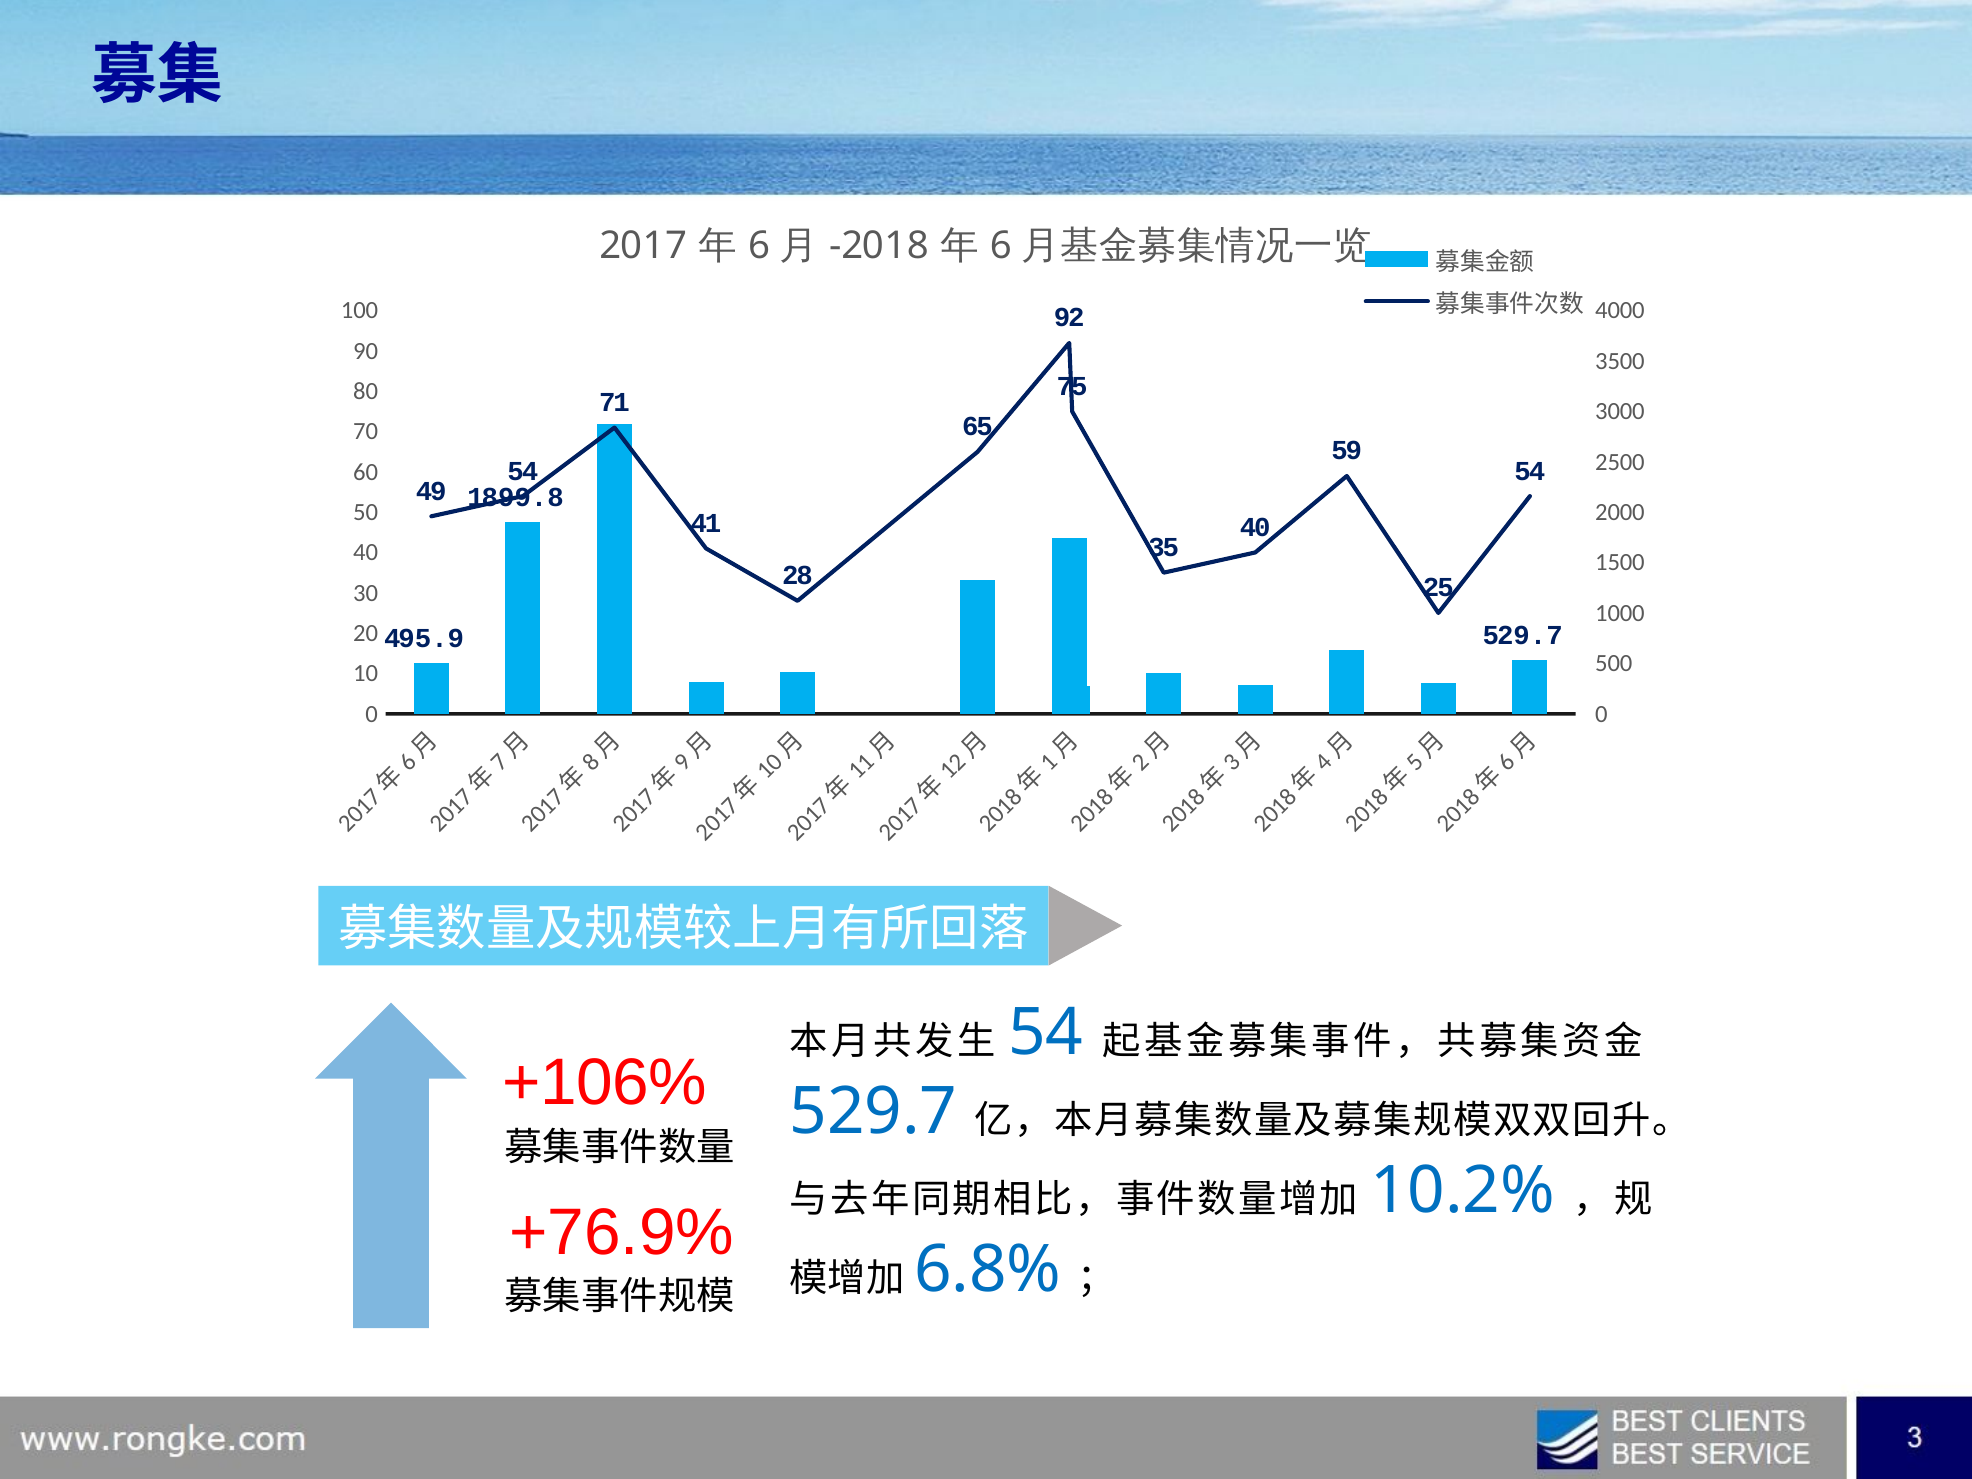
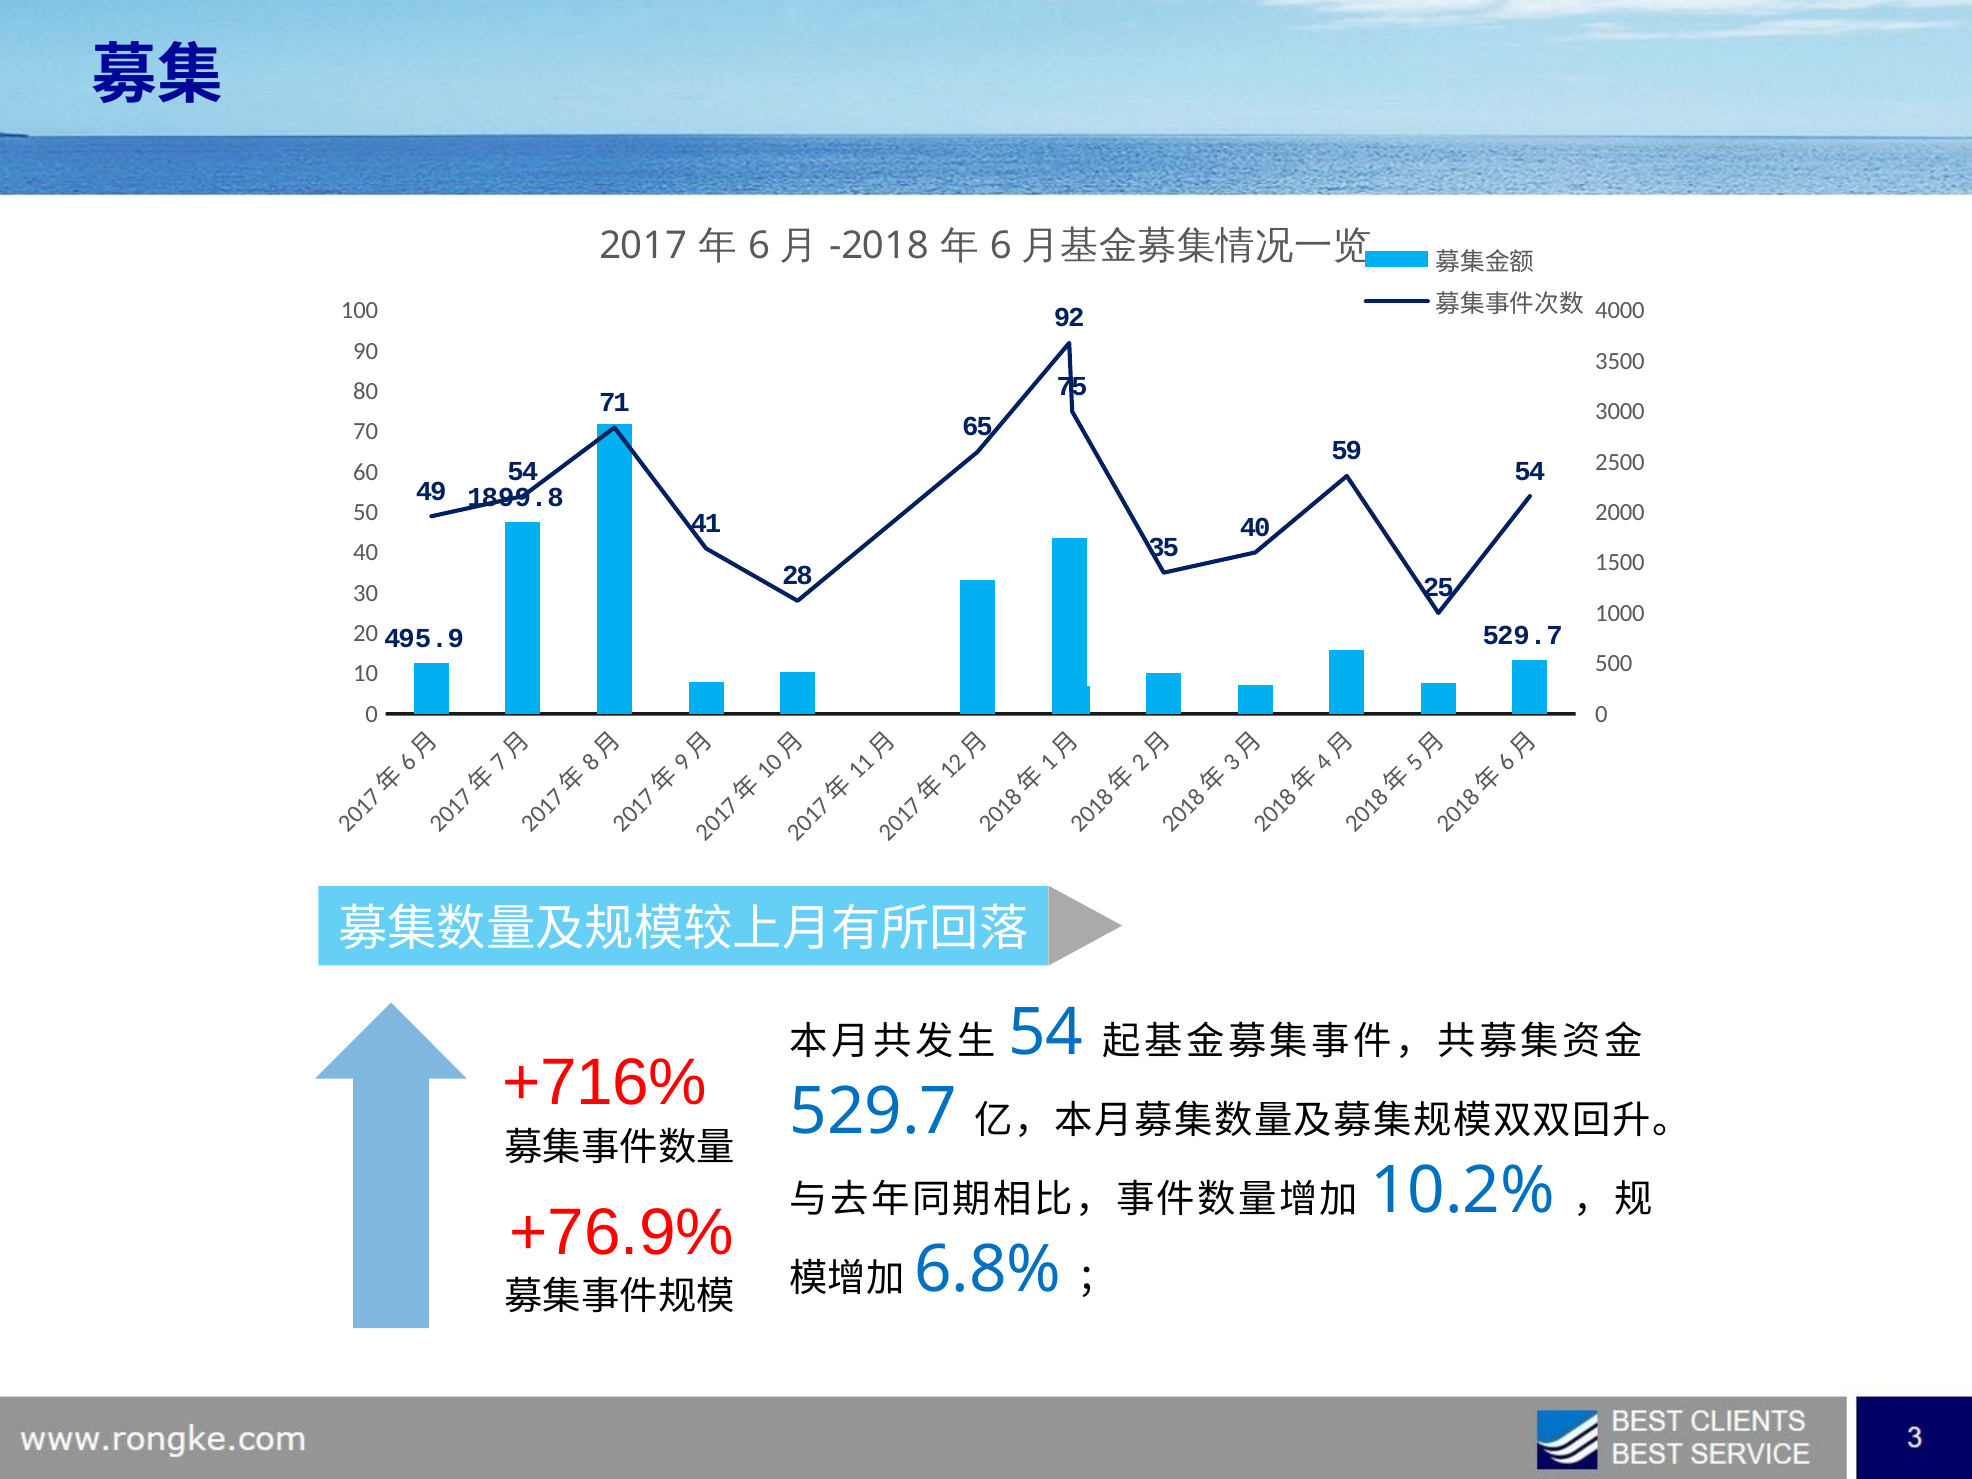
+106%: +106% -> +716%
